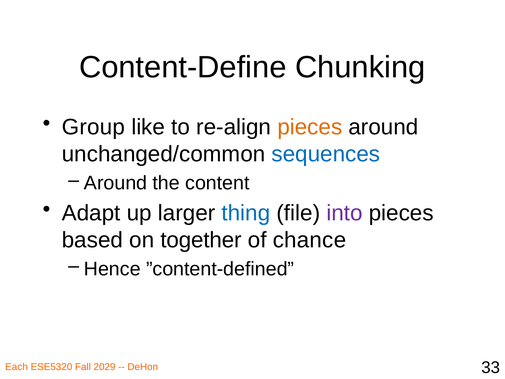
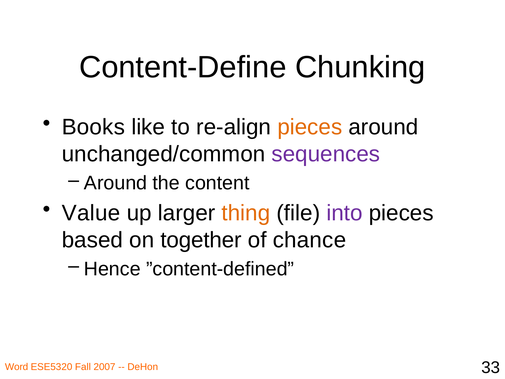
Group: Group -> Books
sequences colour: blue -> purple
Adapt: Adapt -> Value
thing colour: blue -> orange
Each: Each -> Word
2029: 2029 -> 2007
